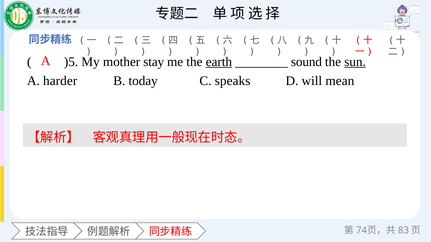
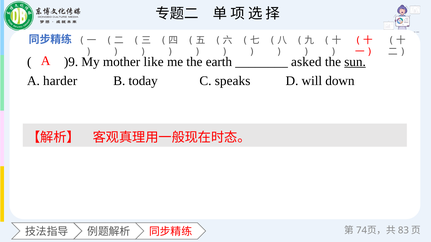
)5: )5 -> )9
stay: stay -> like
earth underline: present -> none
sound: sound -> asked
mean: mean -> down
